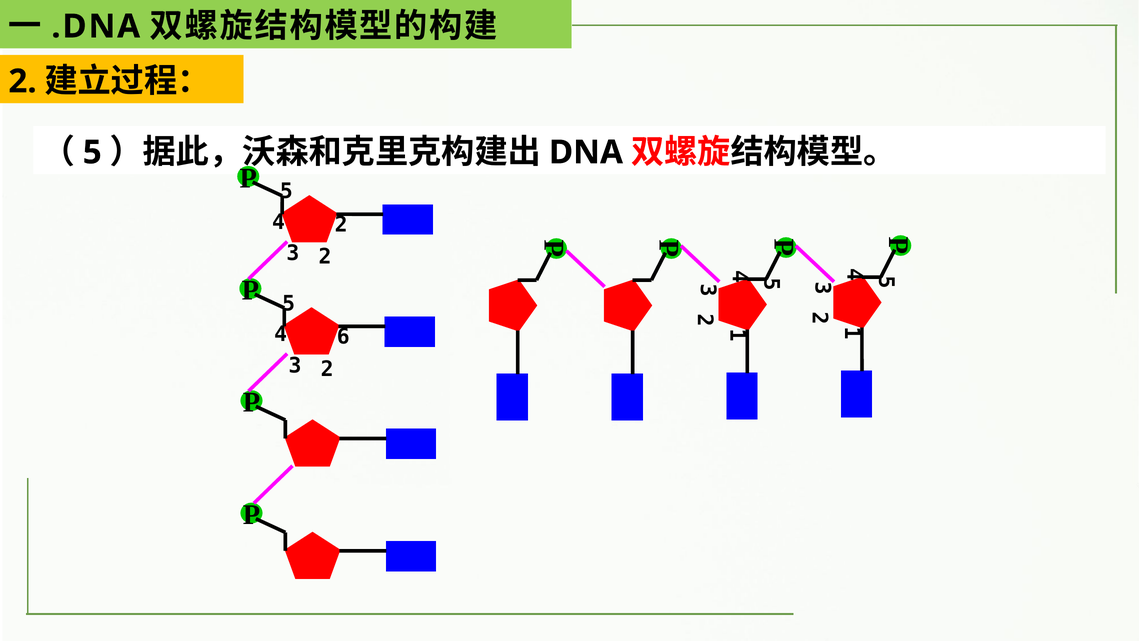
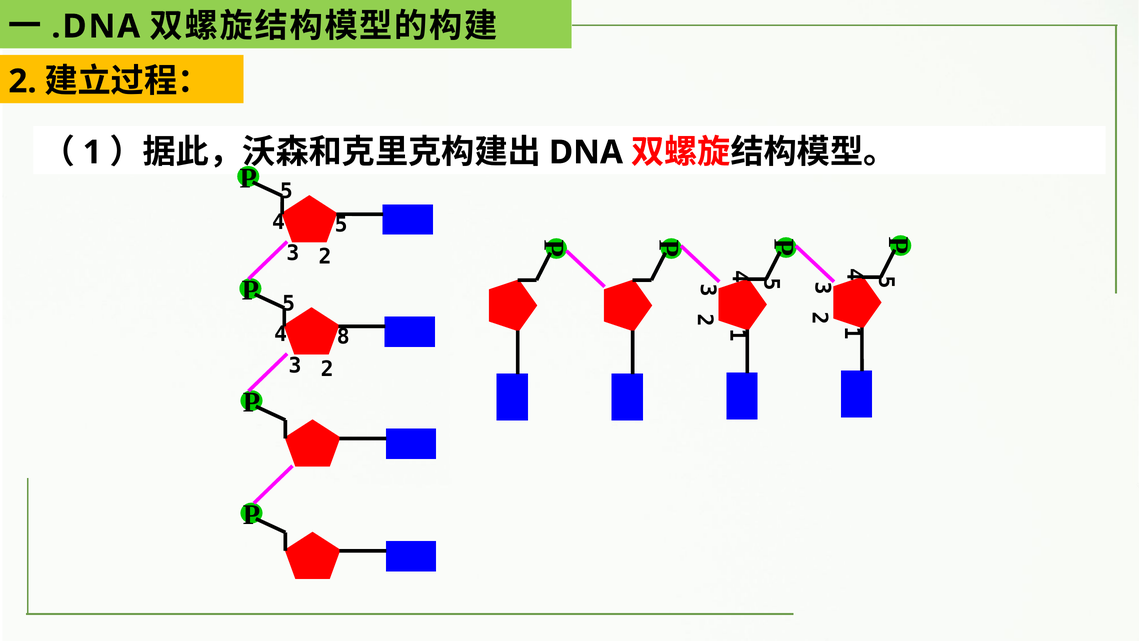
5 at (92, 152): 5 -> 1
4 2: 2 -> 5
6: 6 -> 8
